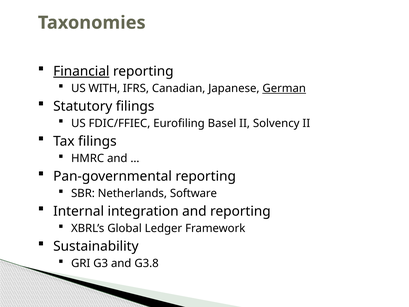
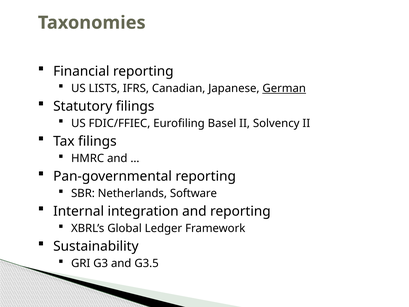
Financial underline: present -> none
WITH: WITH -> LISTS
G3.8: G3.8 -> G3.5
